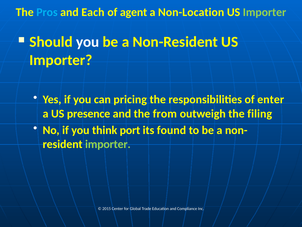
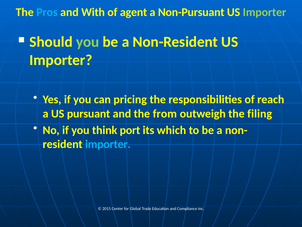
Each: Each -> With
Non-Location: Non-Location -> Non-Pursuant
you at (88, 42) colour: white -> light green
enter: enter -> reach
presence: presence -> pursuant
found: found -> which
importer at (108, 144) colour: light green -> light blue
